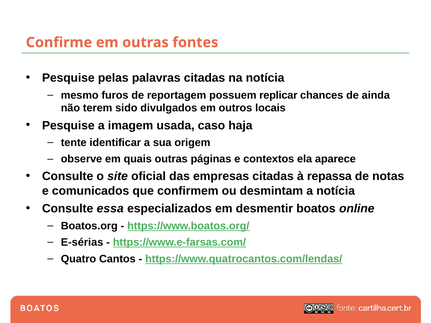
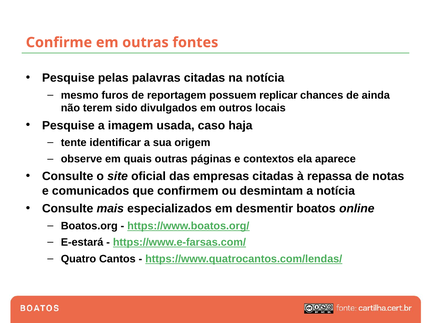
essa: essa -> mais
E-sérias: E-sérias -> E-estará
